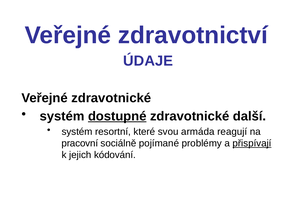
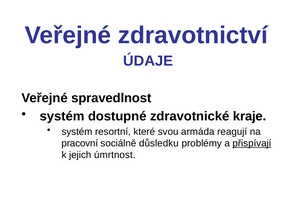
Veřejné zdravotnické: zdravotnické -> spravedlnost
dostupné underline: present -> none
další: další -> kraje
pojímané: pojímané -> důsledku
kódování: kódování -> úmrtnost
